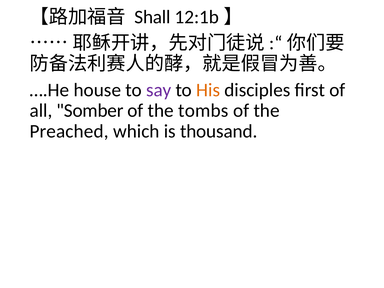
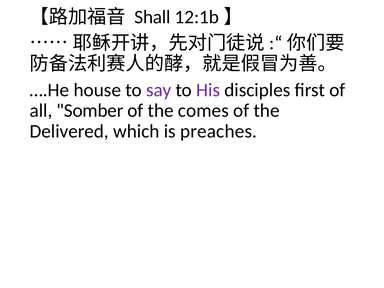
His colour: orange -> purple
tombs: tombs -> comes
Preached: Preached -> Delivered
thousand: thousand -> preaches
